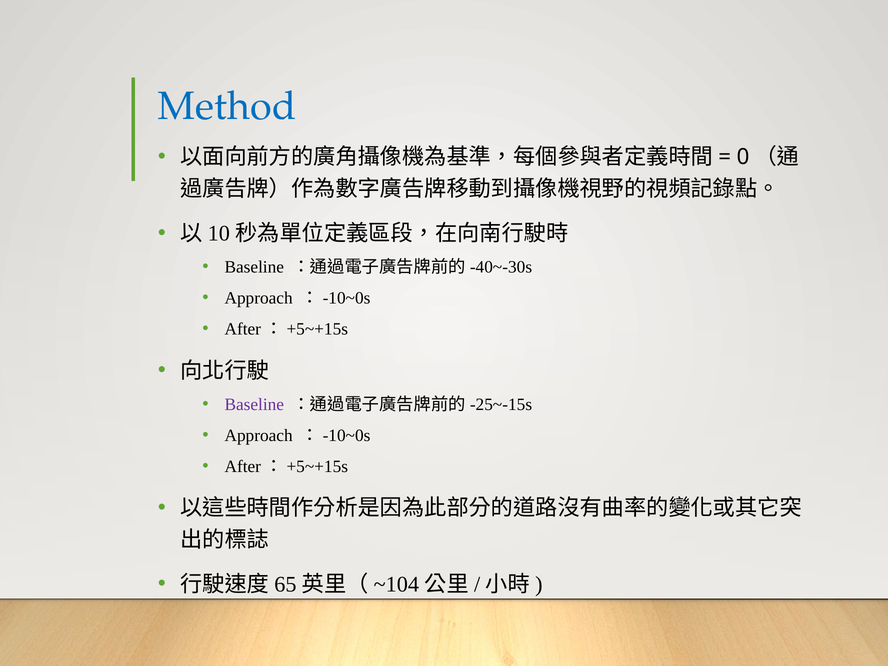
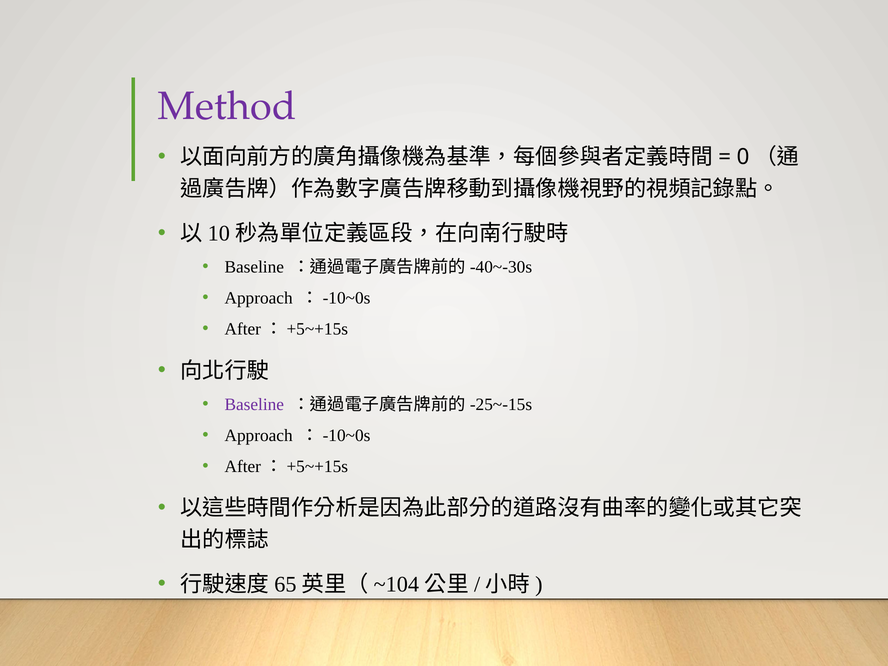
Method colour: blue -> purple
